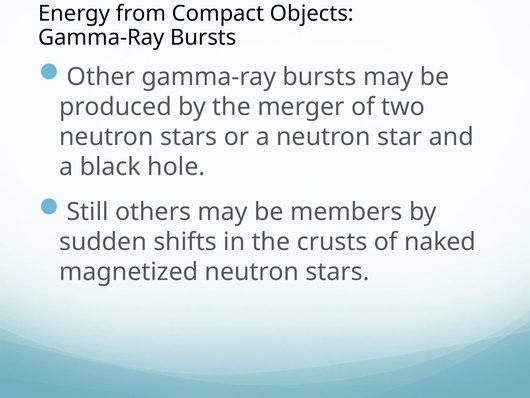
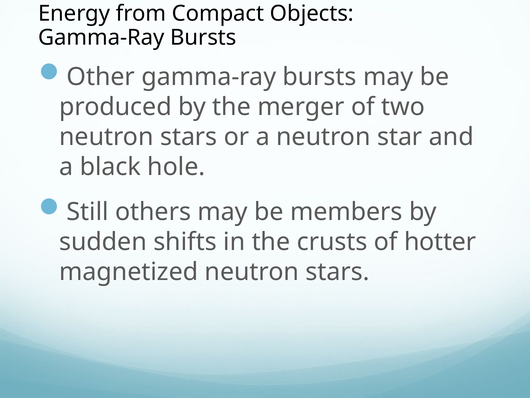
naked: naked -> hotter
